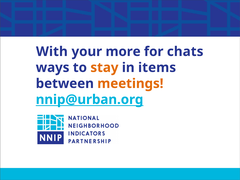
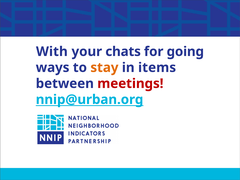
more: more -> chats
chats: chats -> going
meetings colour: orange -> red
